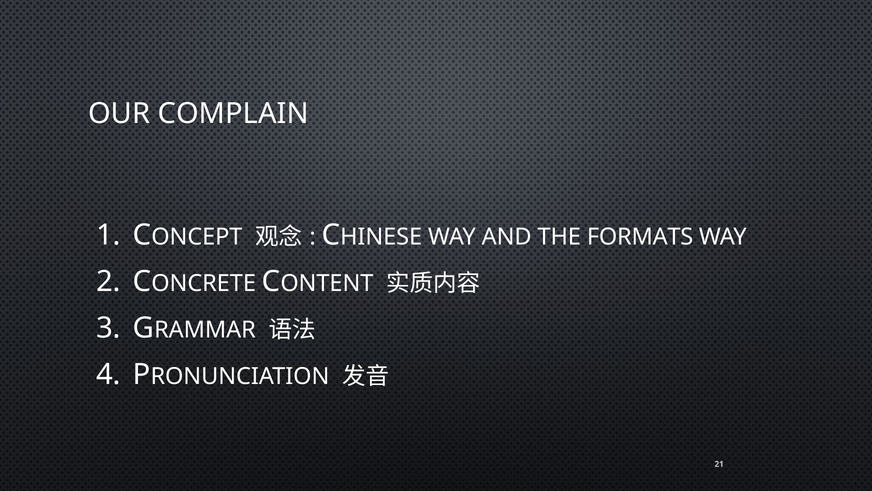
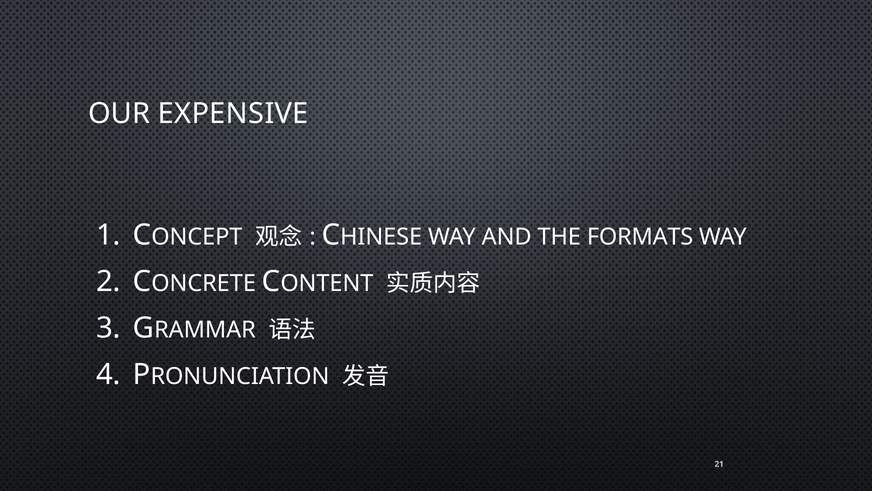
COMPLAIN: COMPLAIN -> EXPENSIVE
